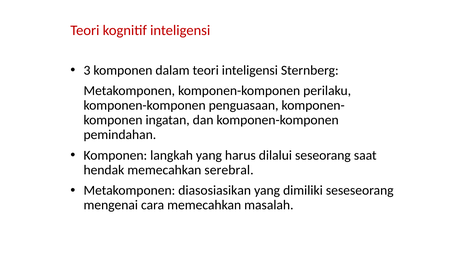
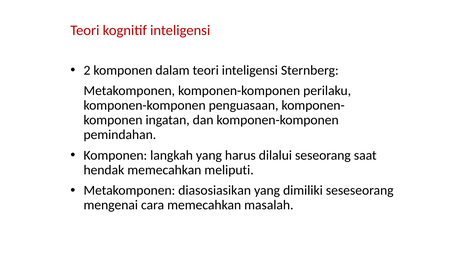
3: 3 -> 2
serebral: serebral -> meliputi
